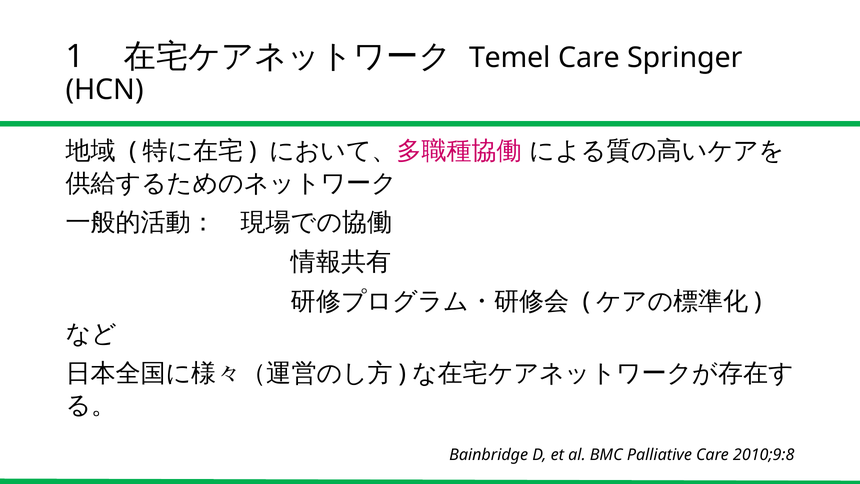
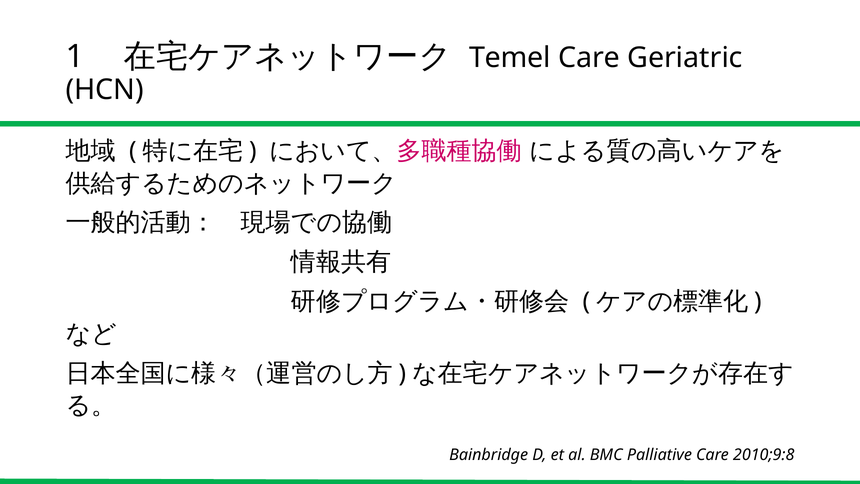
Springer: Springer -> Geriatric
